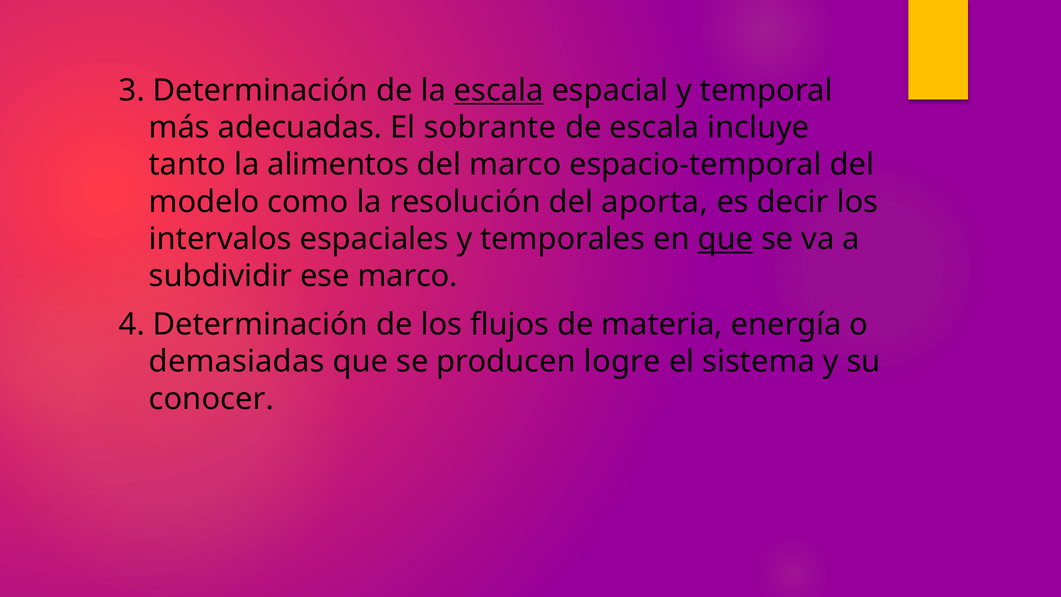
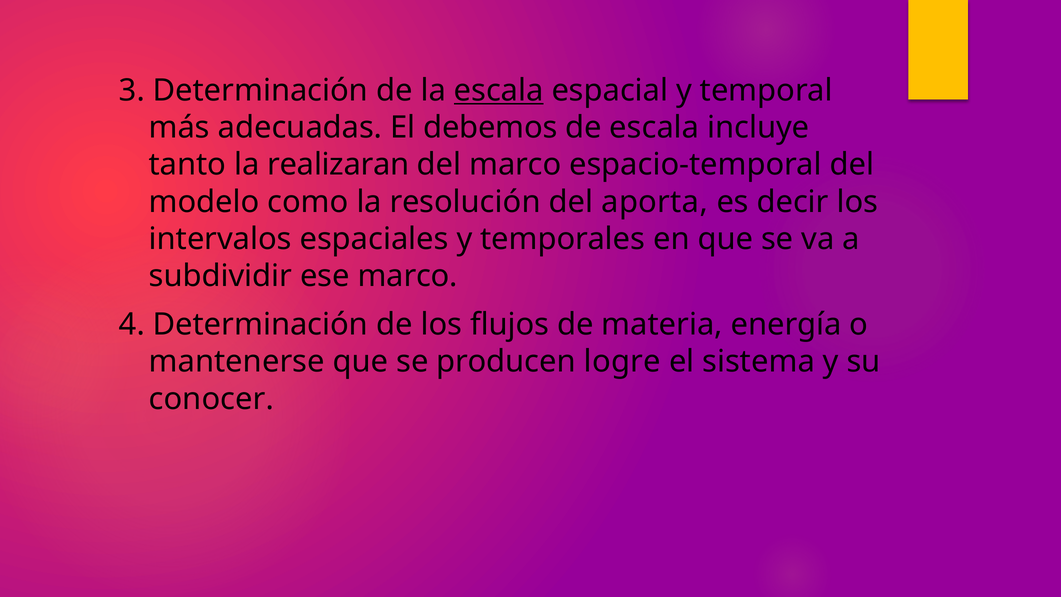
sobrante: sobrante -> debemos
alimentos: alimentos -> realizaran
que at (725, 239) underline: present -> none
demasiadas: demasiadas -> mantenerse
